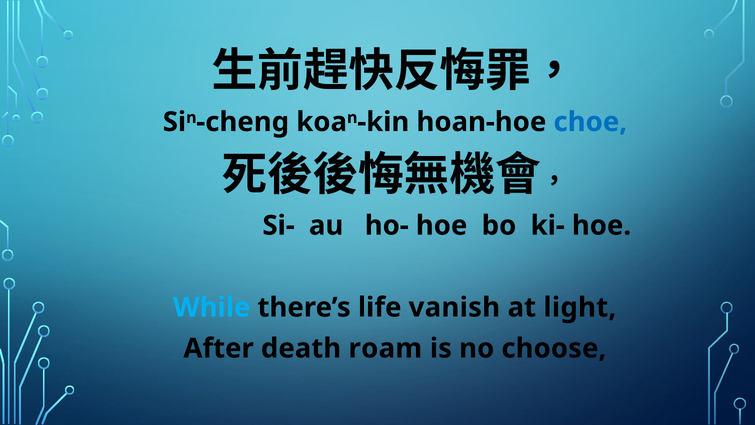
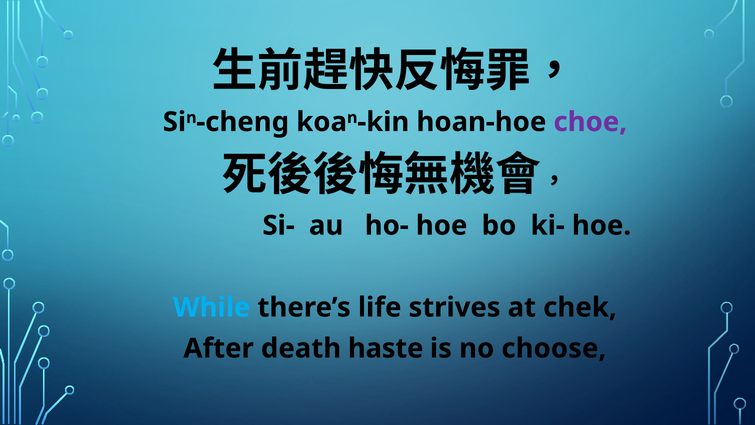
choe colour: blue -> purple
vanish: vanish -> strives
light: light -> chek
roam: roam -> haste
